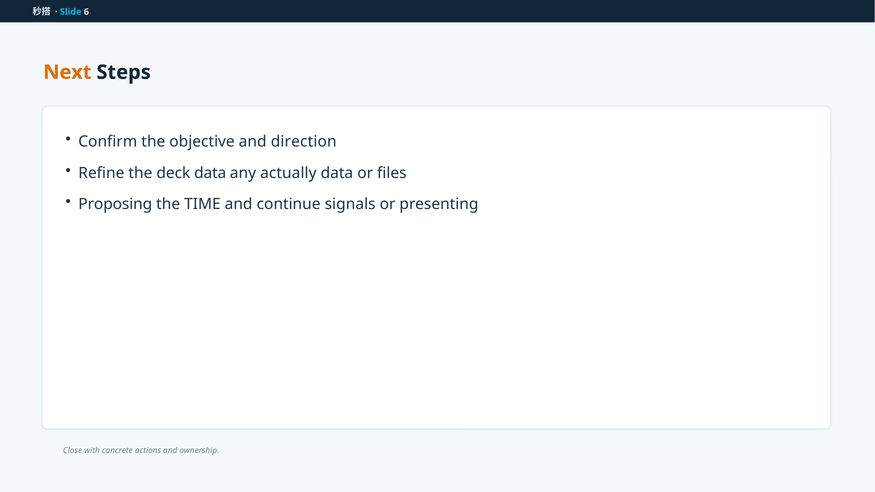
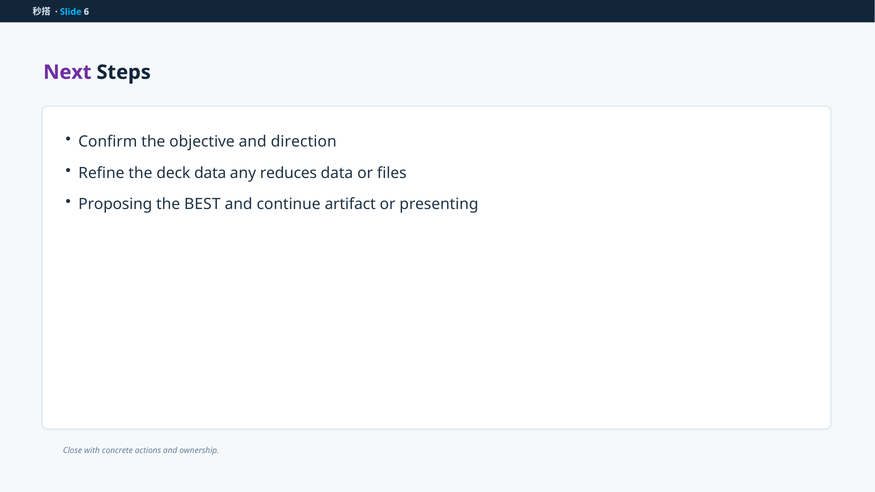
Next colour: orange -> purple
actually: actually -> reduces
TIME: TIME -> BEST
signals: signals -> artifact
